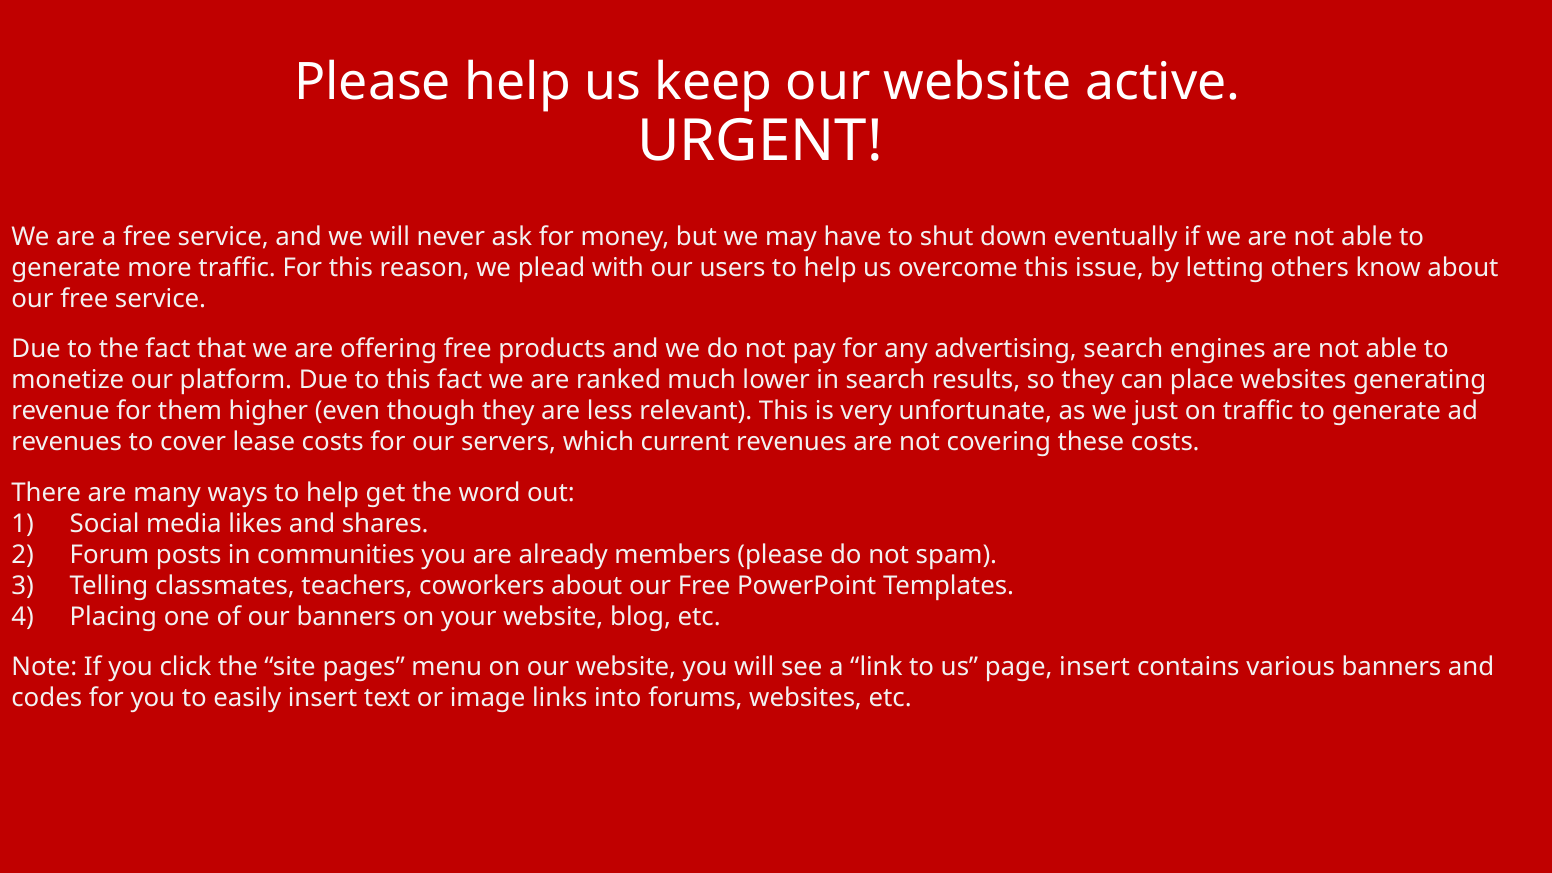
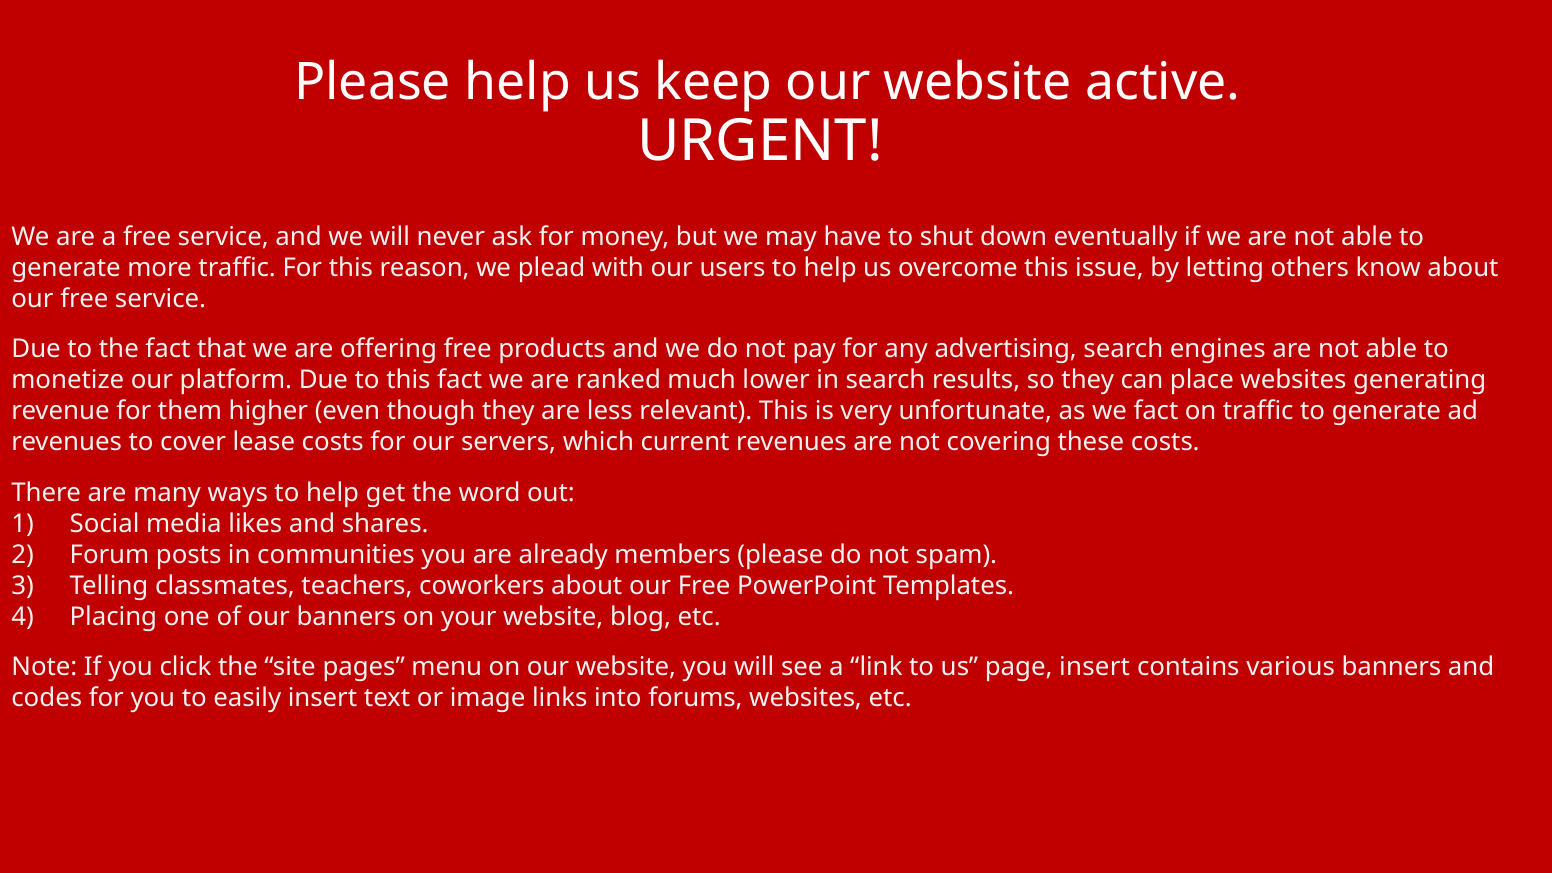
we just: just -> fact
